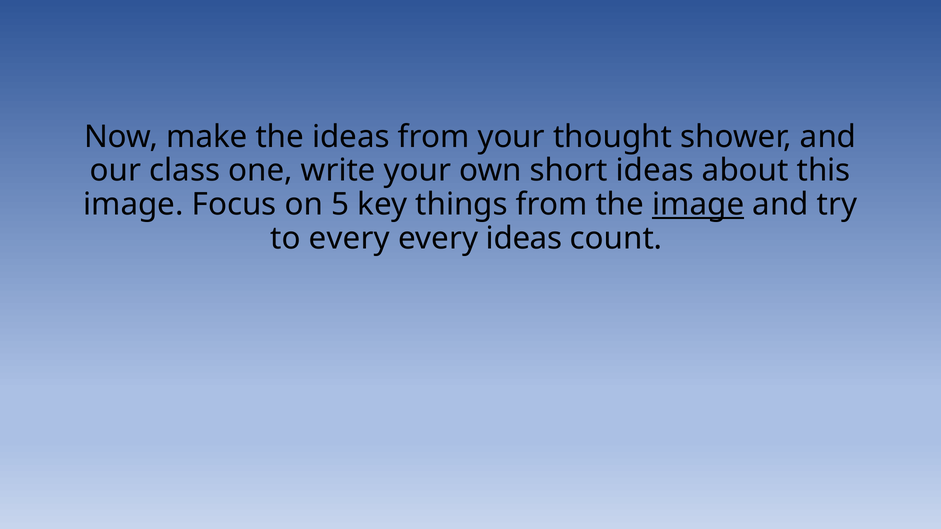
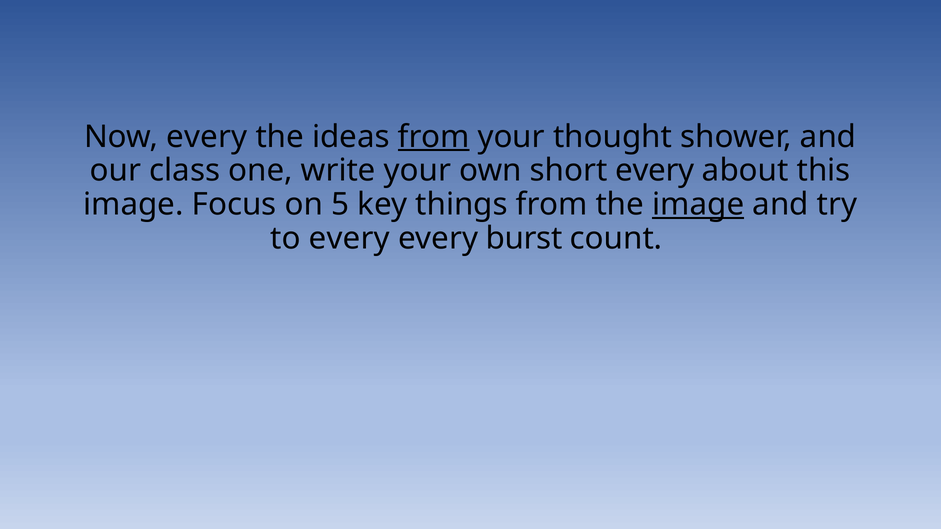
Now make: make -> every
from at (434, 137) underline: none -> present
short ideas: ideas -> every
every ideas: ideas -> burst
